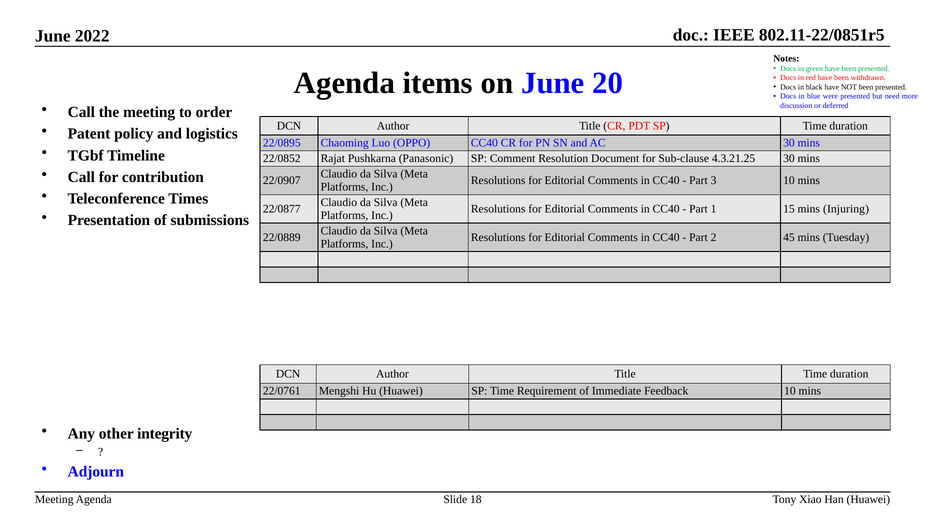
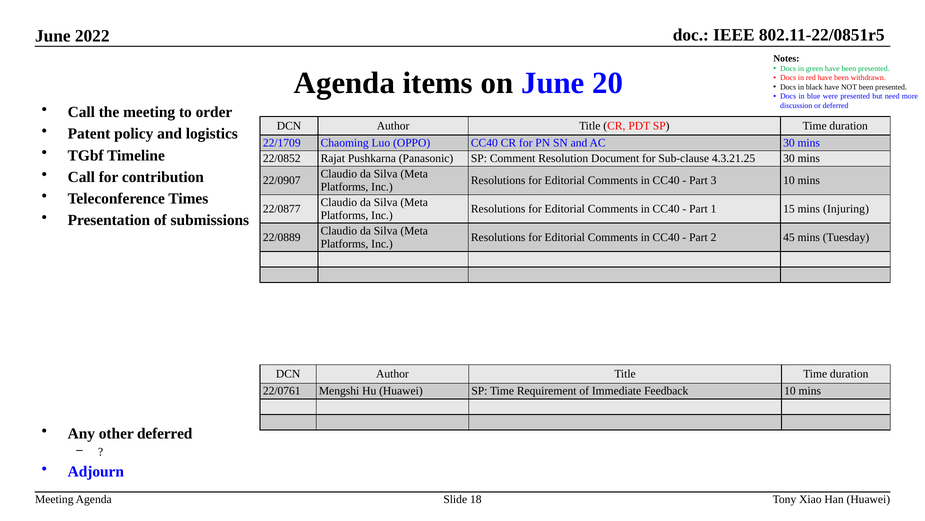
22/0895: 22/0895 -> 22/1709
other integrity: integrity -> deferred
